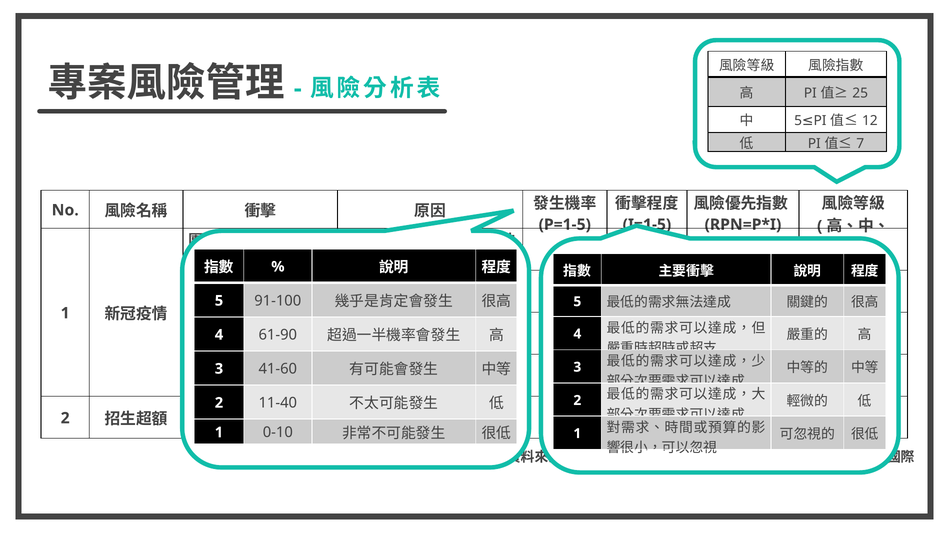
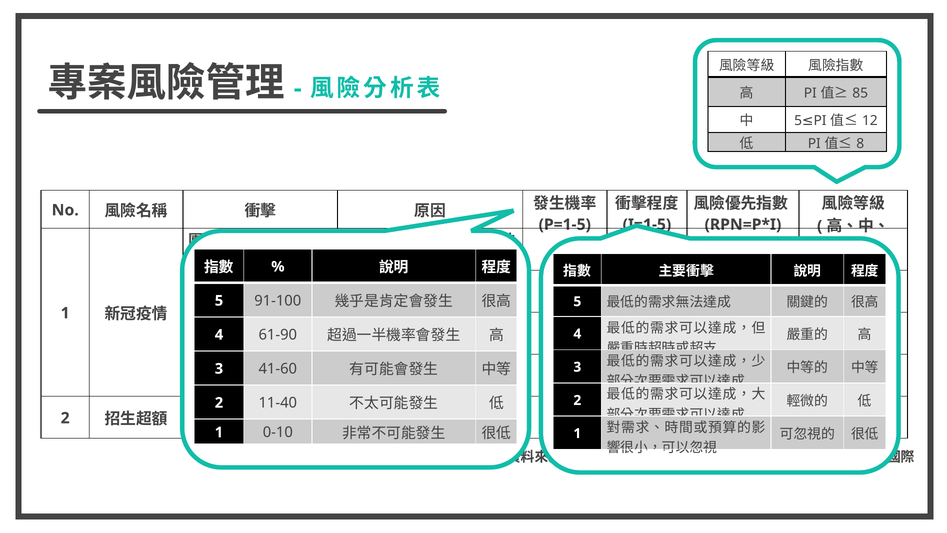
25: 25 -> 85
7 at (860, 144): 7 -> 8
